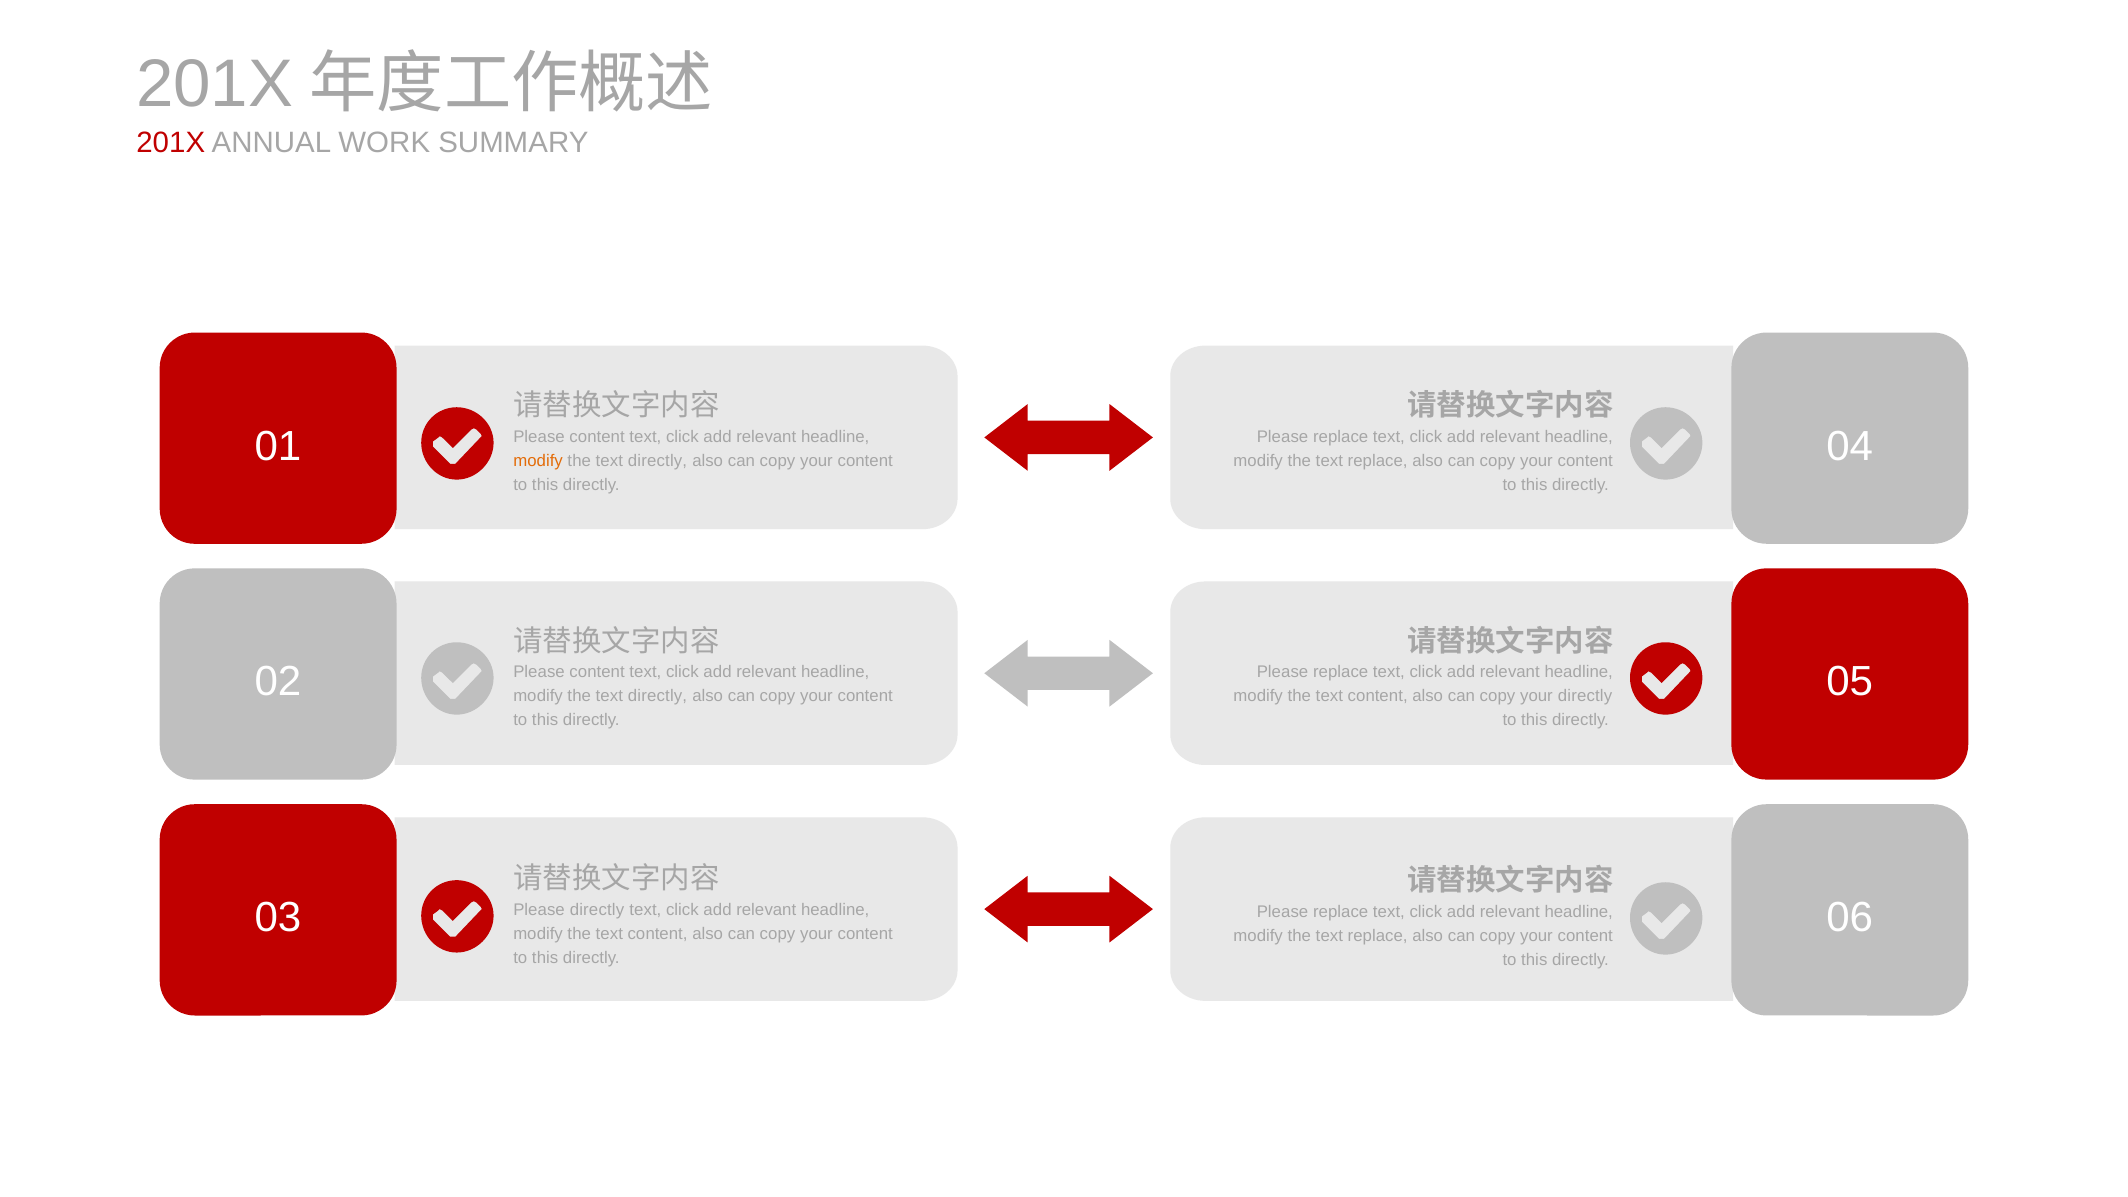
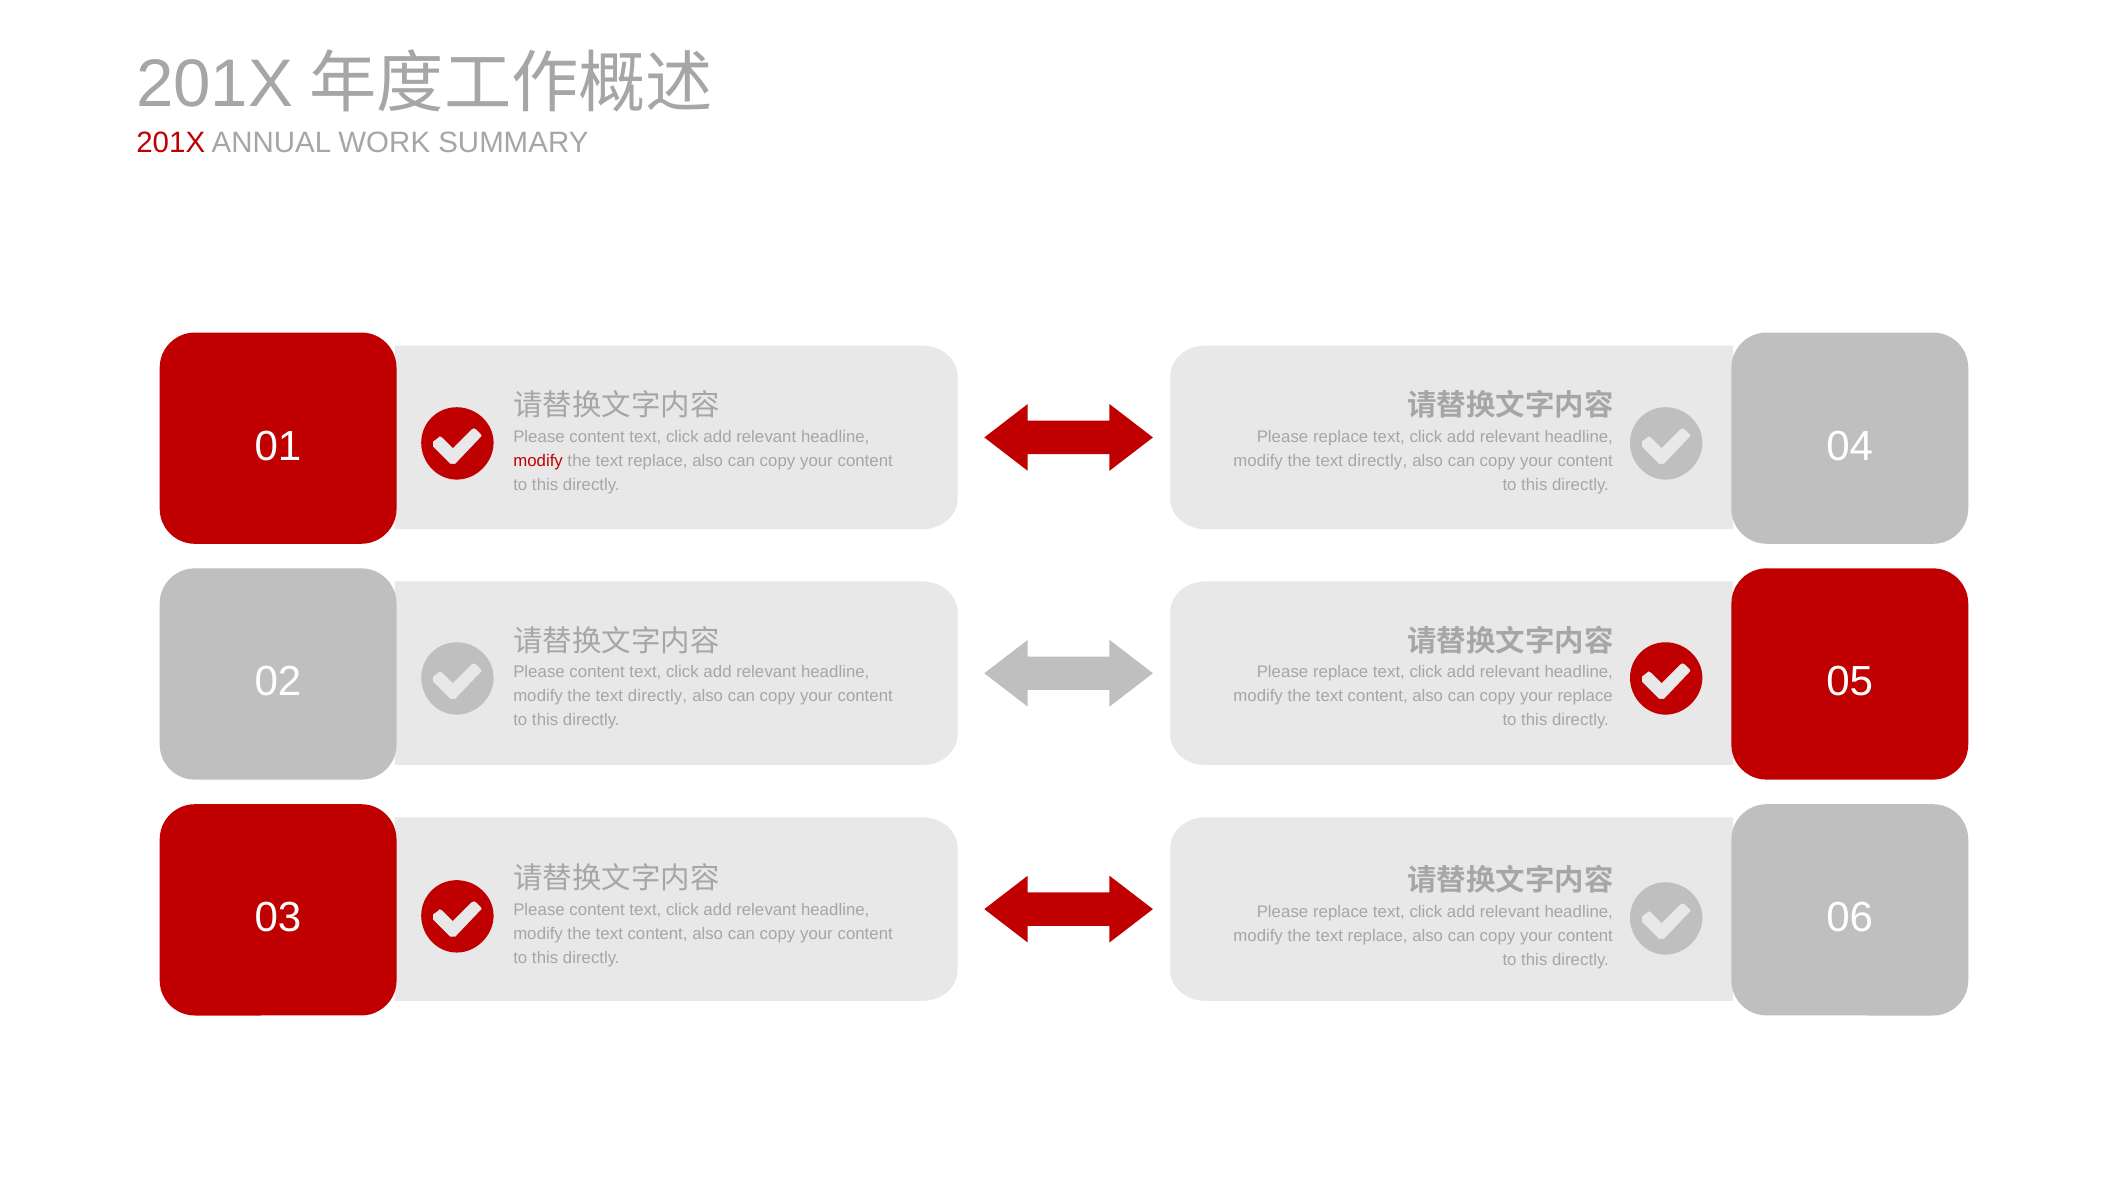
modify at (538, 461) colour: orange -> red
directly at (658, 461): directly -> replace
replace at (1378, 461): replace -> directly
your directly: directly -> replace
directly at (597, 910): directly -> content
